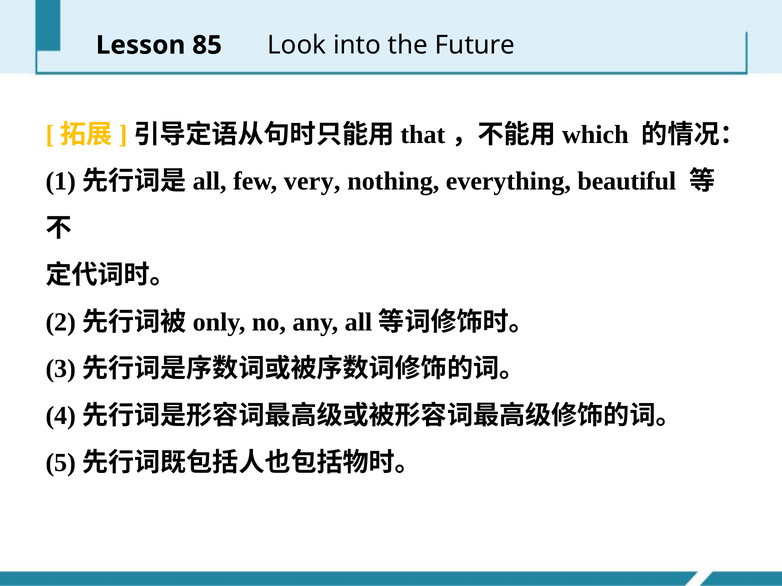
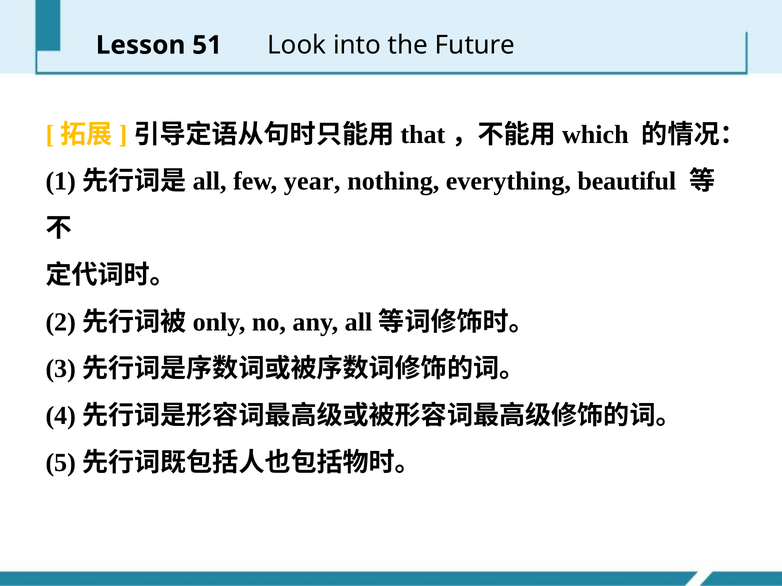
85: 85 -> 51
very: very -> year
